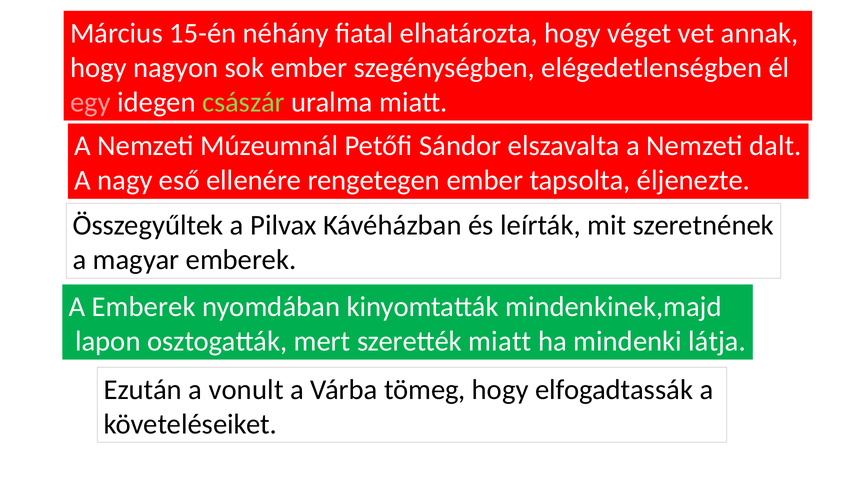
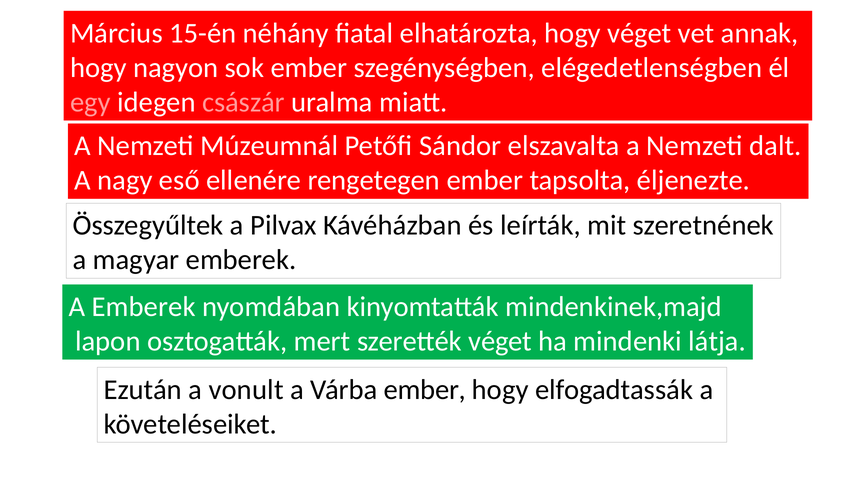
császár colour: light green -> pink
szerették miatt: miatt -> véget
Várba tömeg: tömeg -> ember
